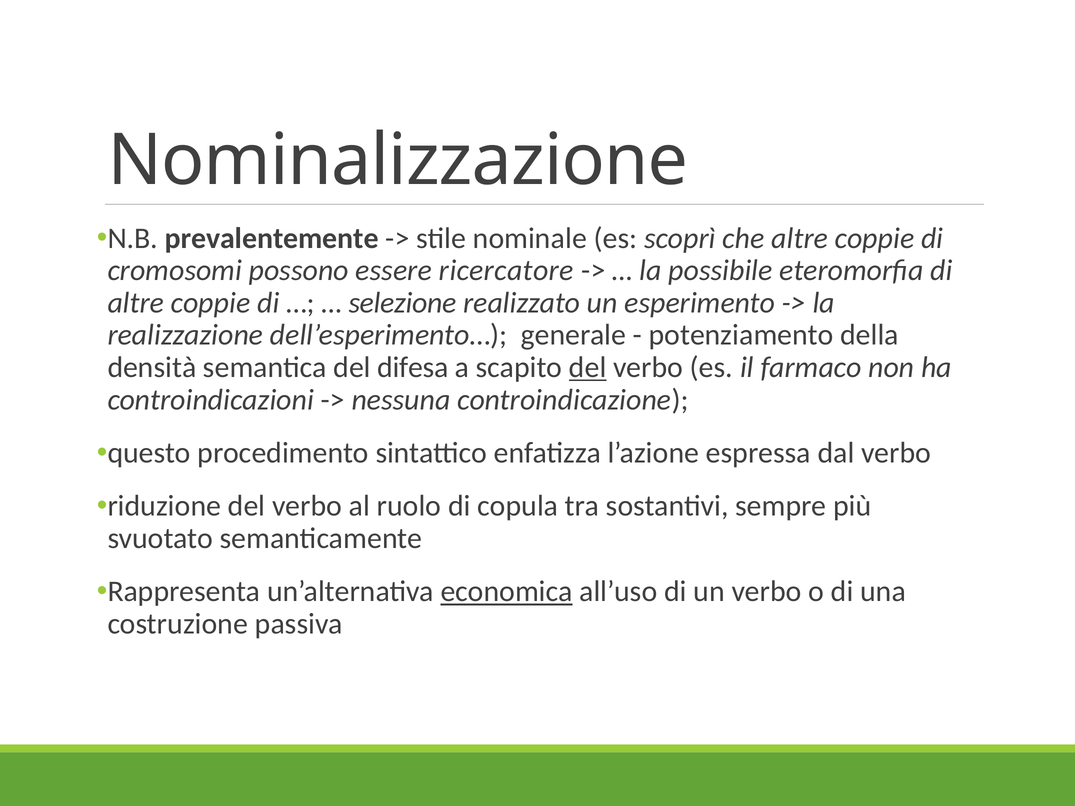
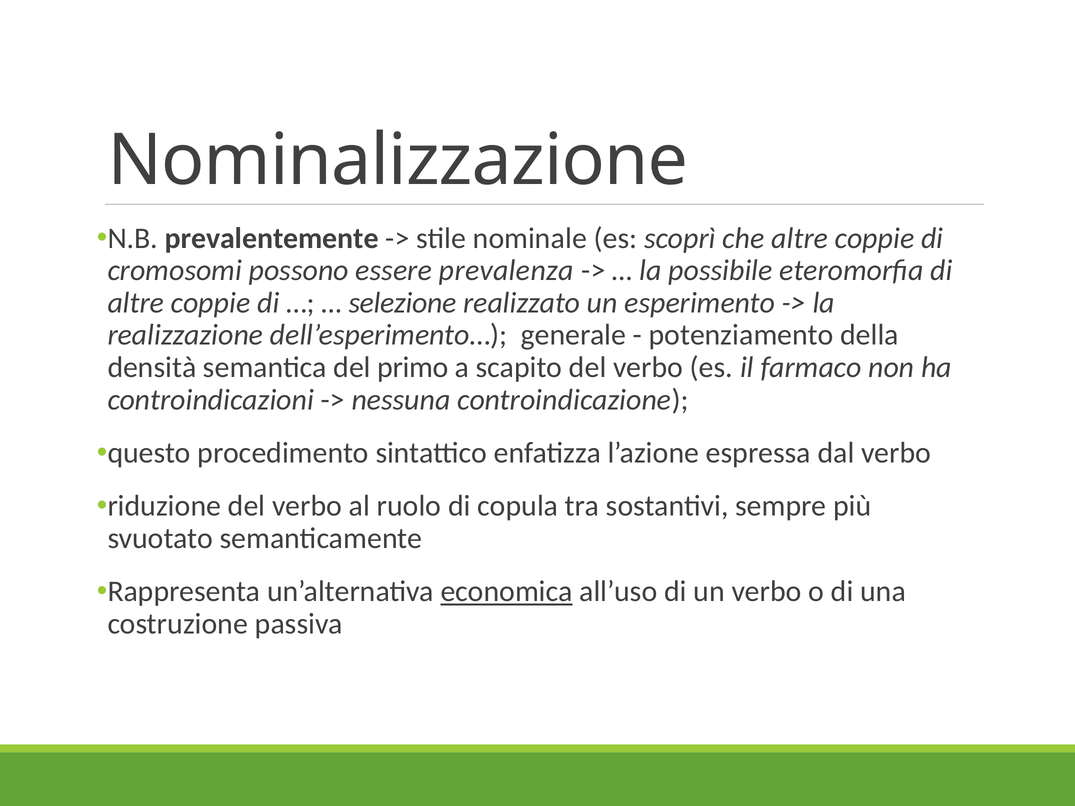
ricercatore: ricercatore -> prevalenza
difesa: difesa -> primo
del at (588, 368) underline: present -> none
